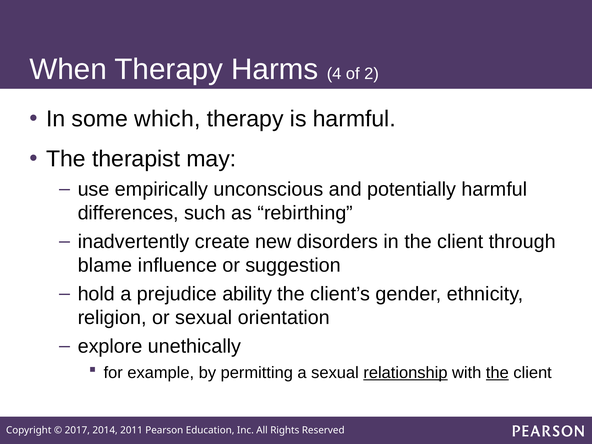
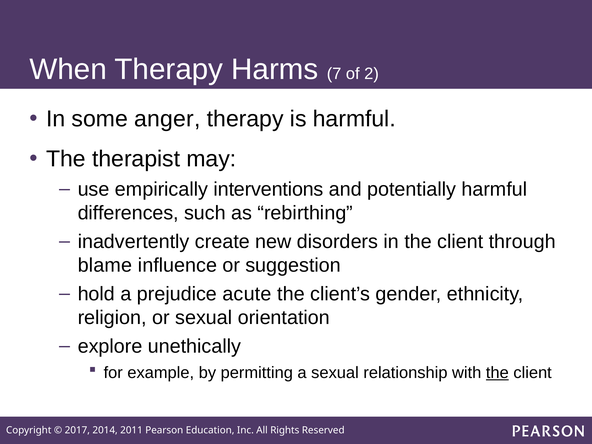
4: 4 -> 7
which: which -> anger
unconscious: unconscious -> interventions
ability: ability -> acute
relationship underline: present -> none
